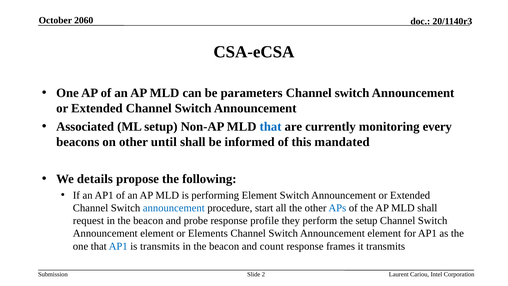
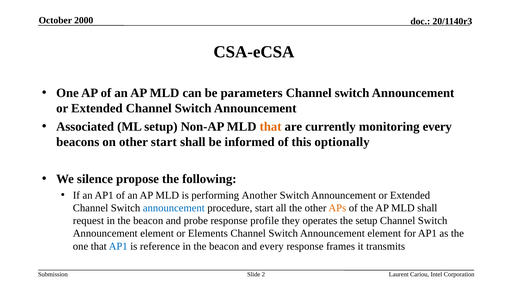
2060: 2060 -> 2000
that at (271, 127) colour: blue -> orange
other until: until -> start
mandated: mandated -> optionally
details: details -> silence
performing Element: Element -> Another
APs colour: blue -> orange
perform: perform -> operates
is transmits: transmits -> reference
and count: count -> every
